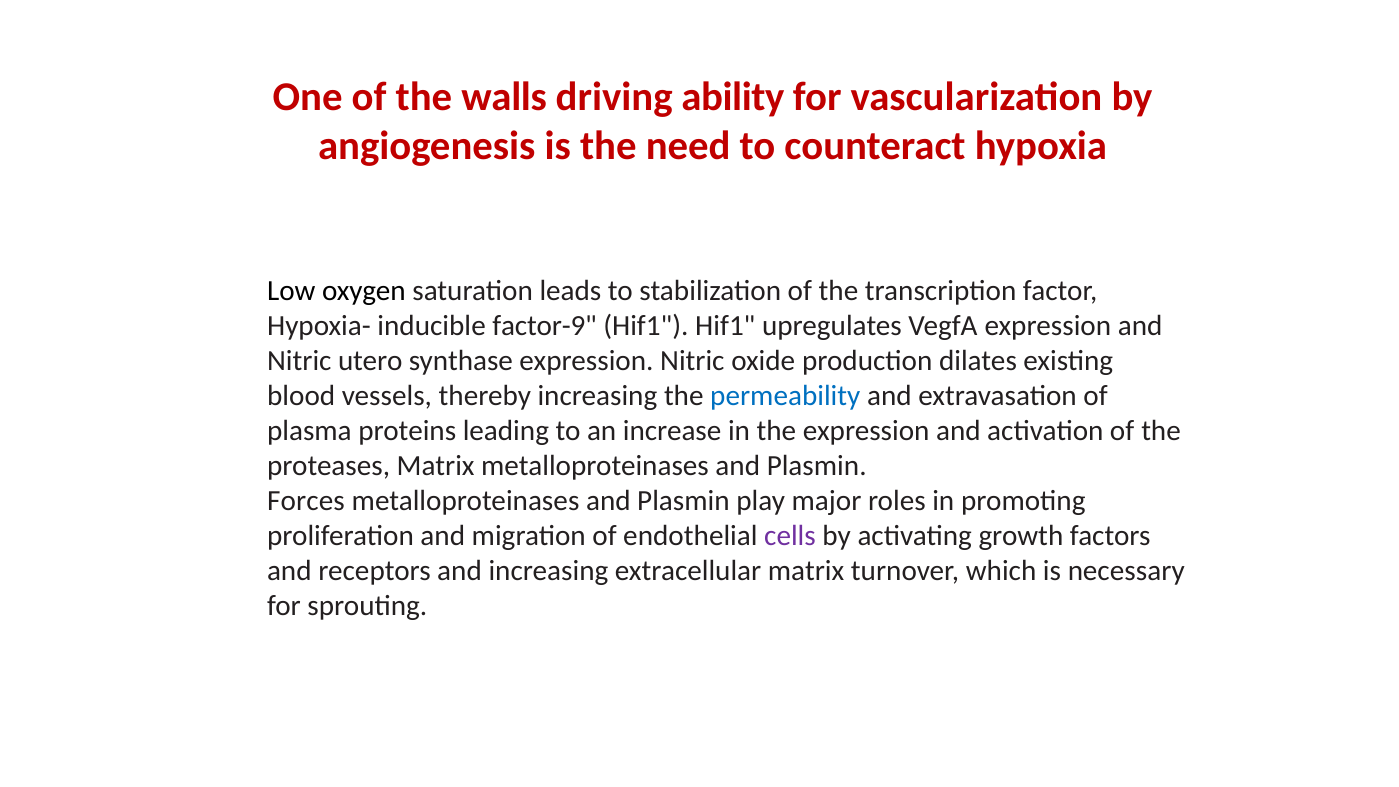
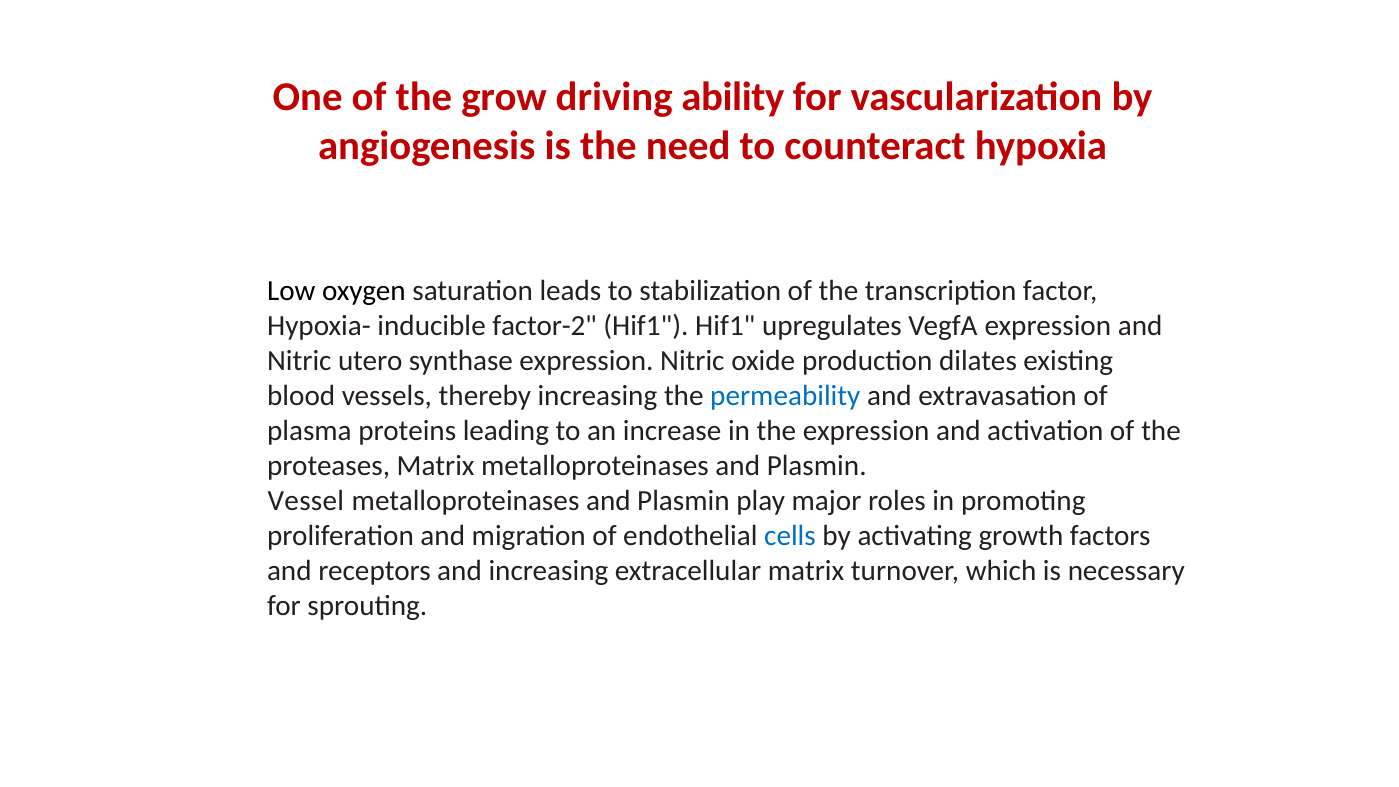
walls: walls -> grow
factor-9: factor-9 -> factor-2
Forces: Forces -> Vessel
cells colour: purple -> blue
